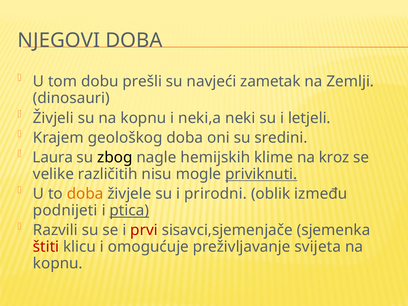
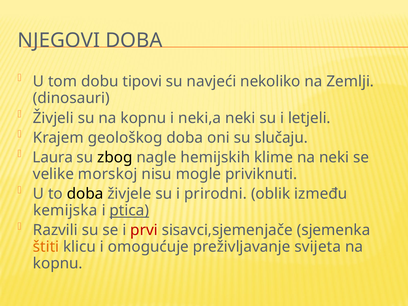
prešli: prešli -> tipovi
zametak: zametak -> nekoliko
sredini: sredini -> slučaju
na kroz: kroz -> neki
različitih: različitih -> morskoj
priviknuti underline: present -> none
doba at (85, 194) colour: orange -> black
podnijeti: podnijeti -> kemijska
štiti colour: red -> orange
